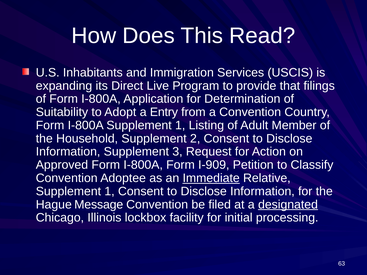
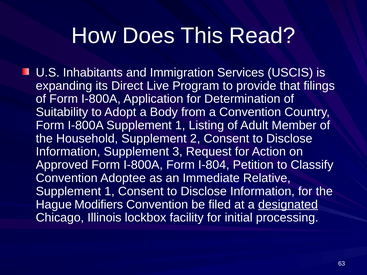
Entry: Entry -> Body
I-909: I-909 -> I-804
Immediate underline: present -> none
Message: Message -> Modifiers
